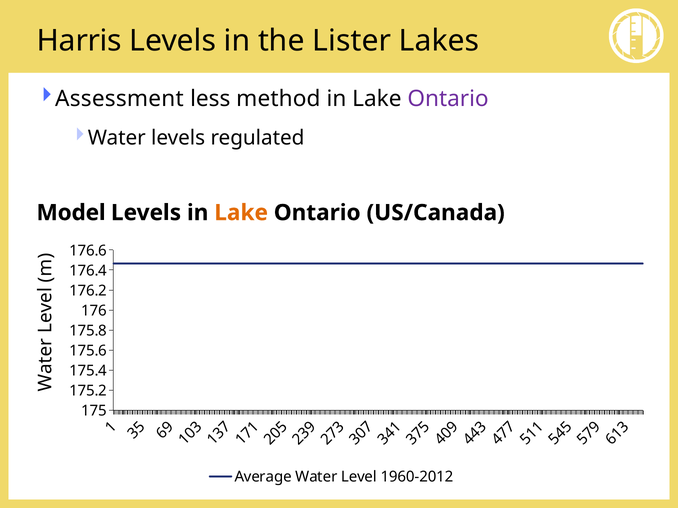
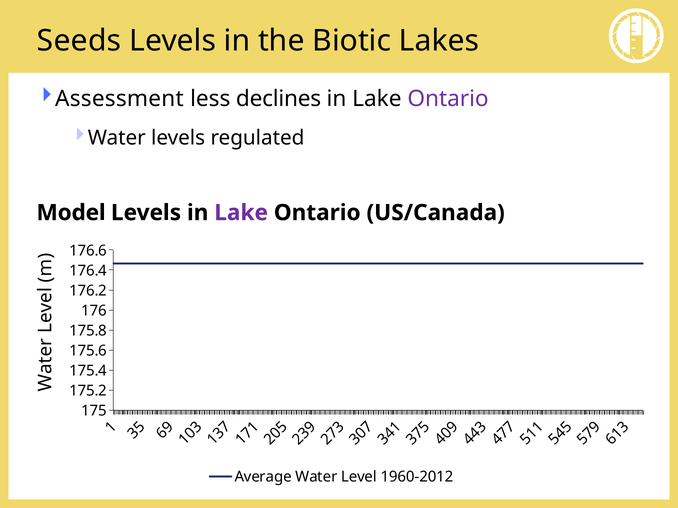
Harris: Harris -> Seeds
Lister: Lister -> Biotic
method: method -> declines
Lake at (241, 213) colour: orange -> purple
